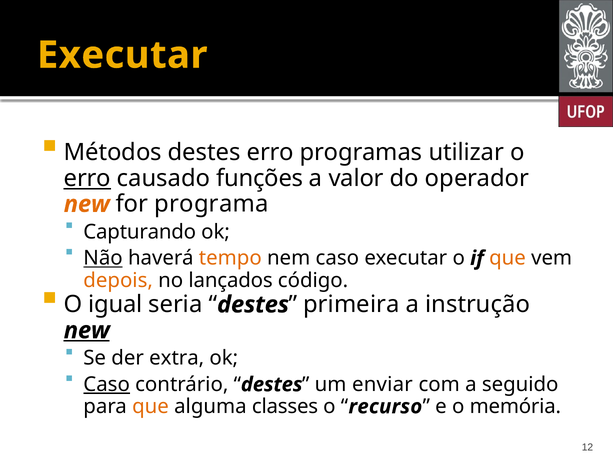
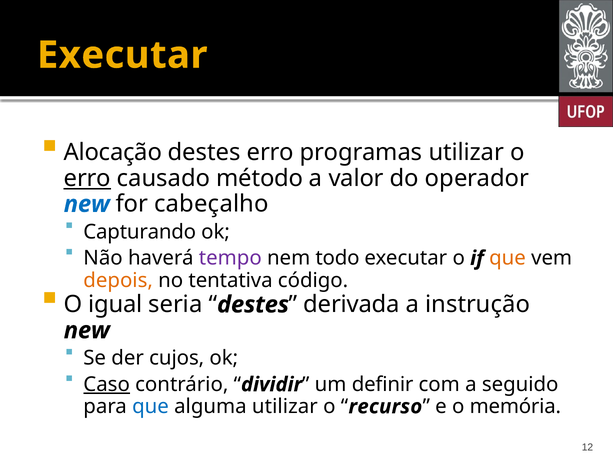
Métodos: Métodos -> Alocação
funções: funções -> método
new at (87, 204) colour: orange -> blue
programa: programa -> cabeçalho
Não underline: present -> none
tempo colour: orange -> purple
nem caso: caso -> todo
lançados: lançados -> tentativa
primeira: primeira -> derivada
new at (87, 330) underline: present -> none
extra: extra -> cujos
destes at (272, 384): destes -> dividir
enviar: enviar -> definir
que at (151, 406) colour: orange -> blue
alguma classes: classes -> utilizar
